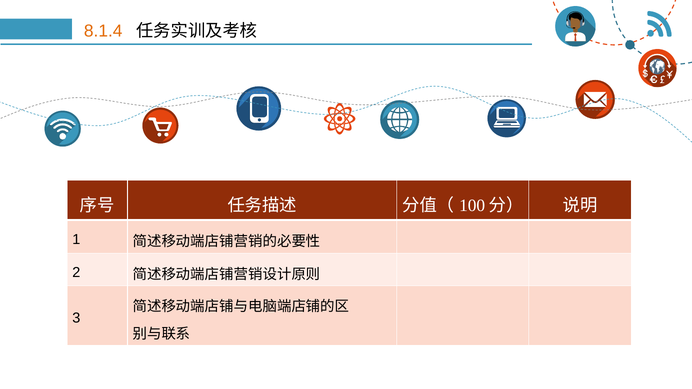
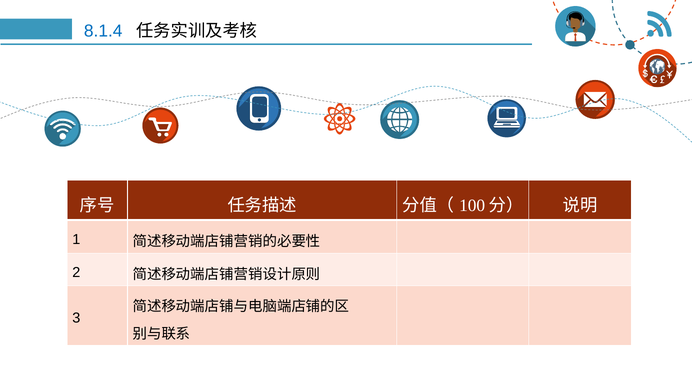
8.1.4 colour: orange -> blue
